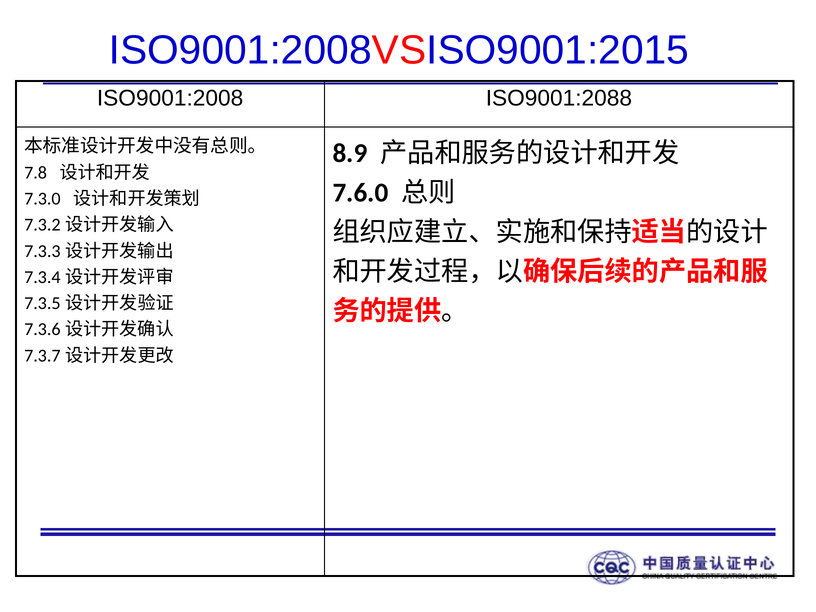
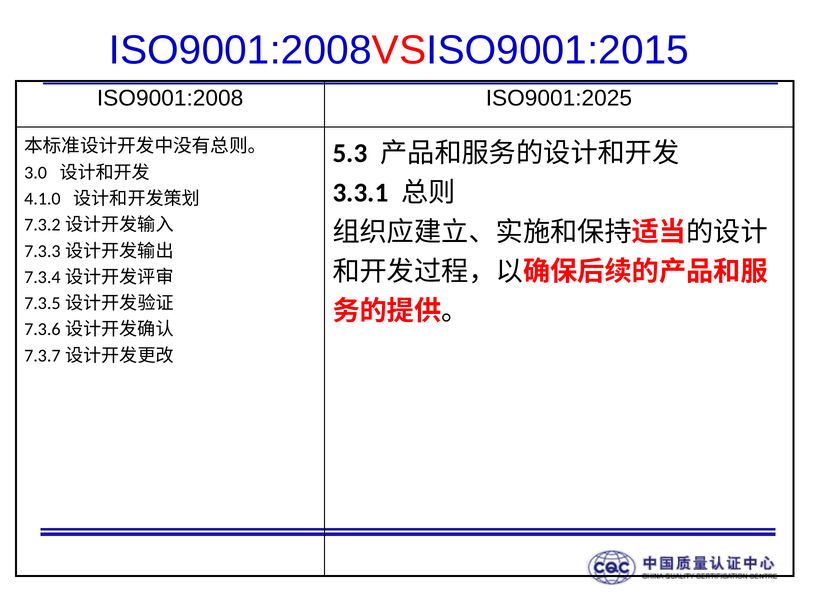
ISO9001:2088: ISO9001:2088 -> ISO9001:2025
8.9: 8.9 -> 5.3
7.8: 7.8 -> 3.0
7.6.0: 7.6.0 -> 3.3.1
7.3.0: 7.3.0 -> 4.1.0
